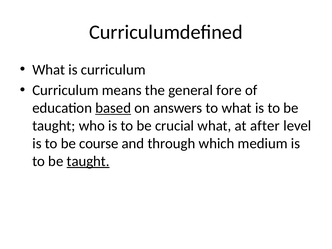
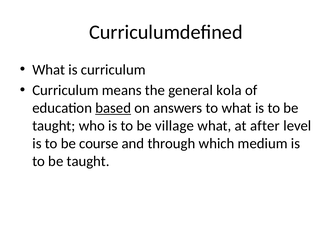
fore: fore -> kola
crucial: crucial -> village
taught at (88, 161) underline: present -> none
